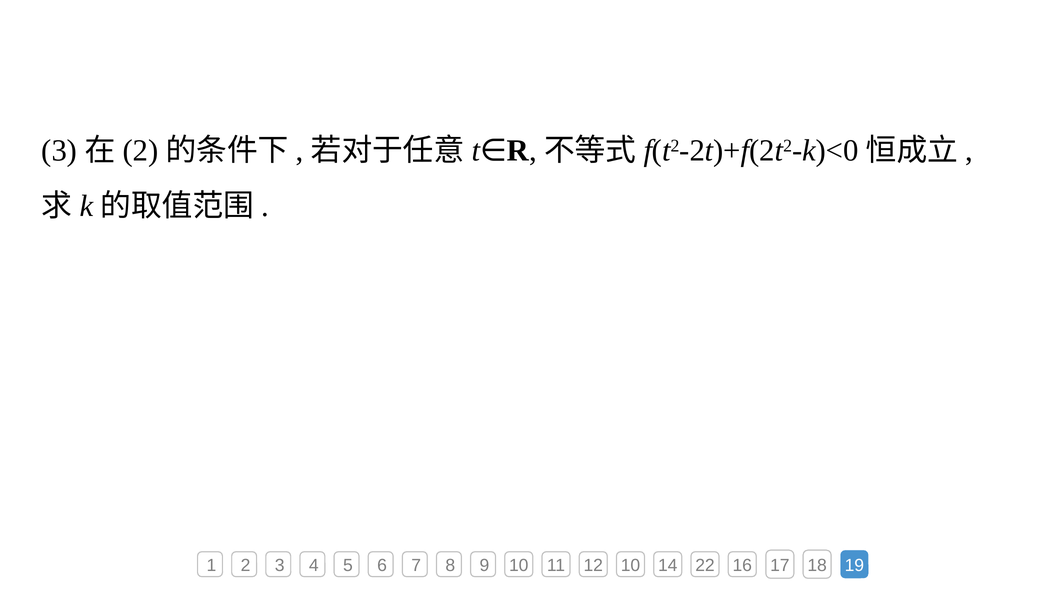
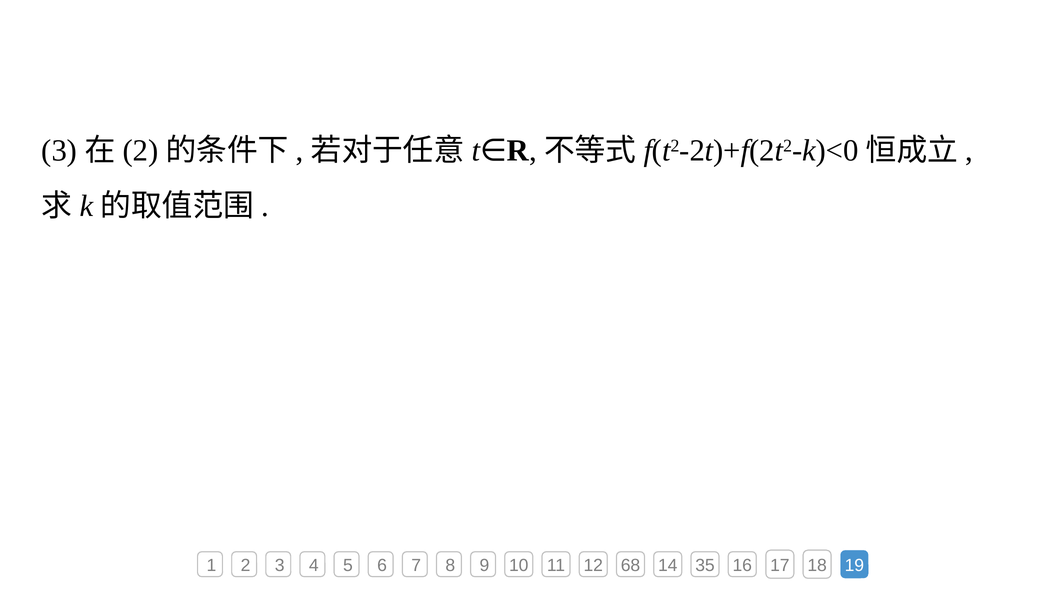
12 10: 10 -> 68
22: 22 -> 35
